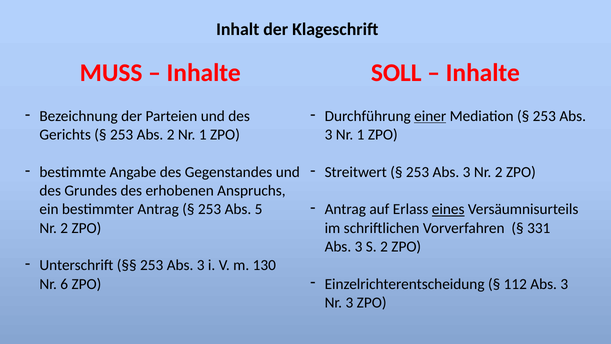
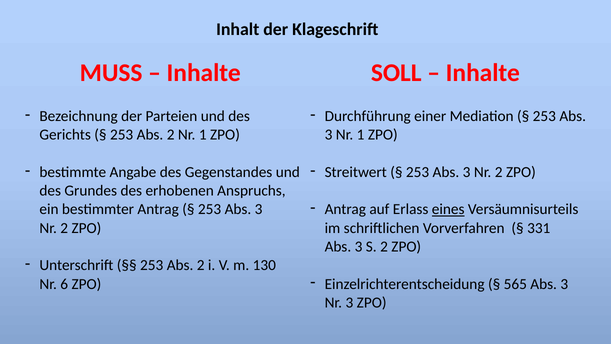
einer underline: present -> none
5 at (259, 209): 5 -> 3
3 at (201, 265): 3 -> 2
112: 112 -> 565
